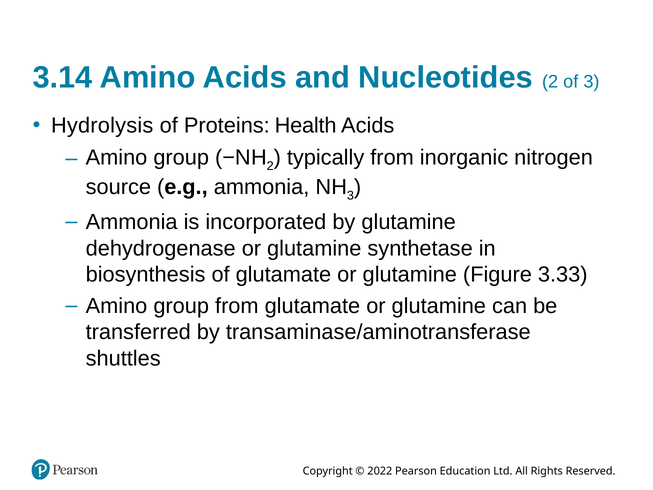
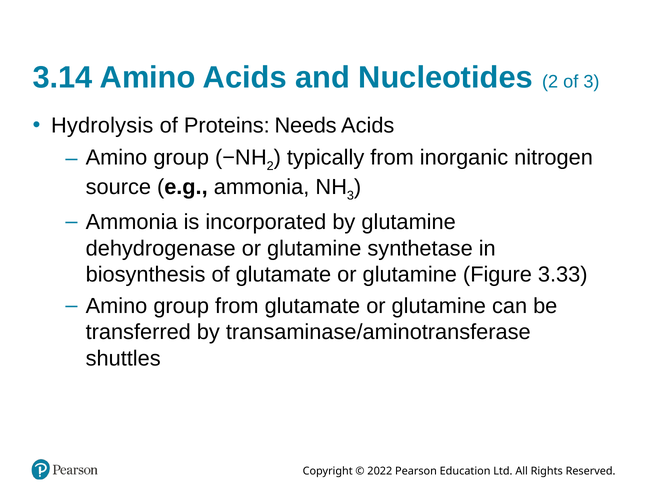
Health: Health -> Needs
